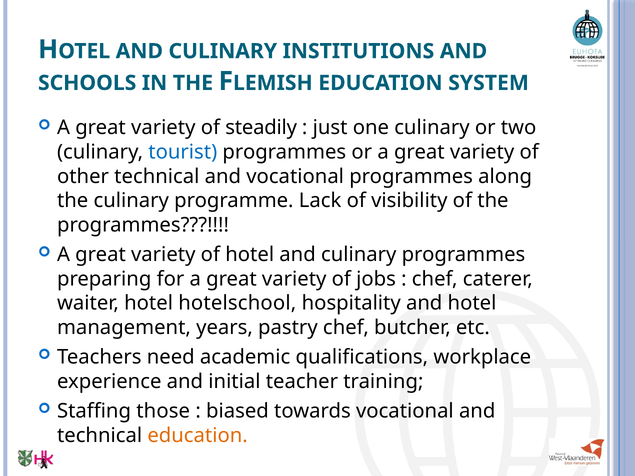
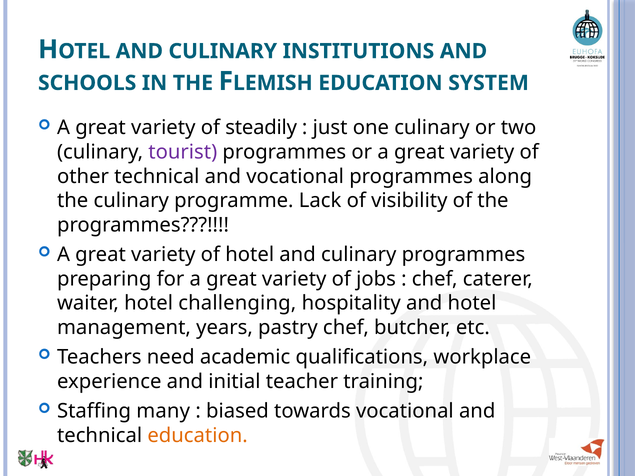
tourist colour: blue -> purple
hotelschool: hotelschool -> challenging
those: those -> many
